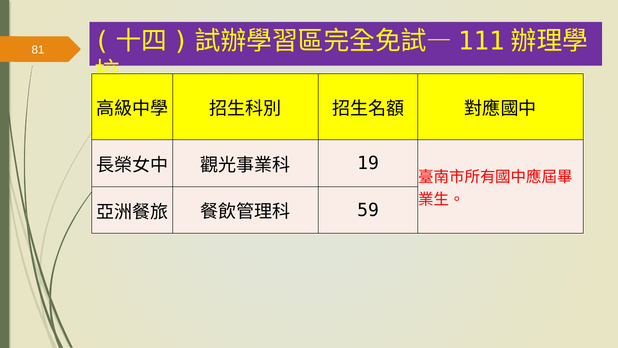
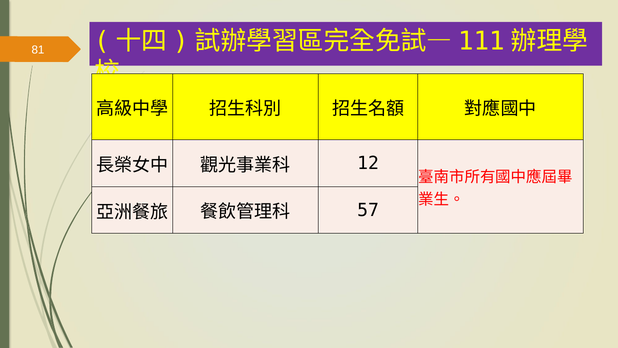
19: 19 -> 12
59: 59 -> 57
